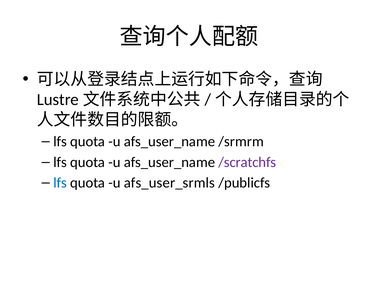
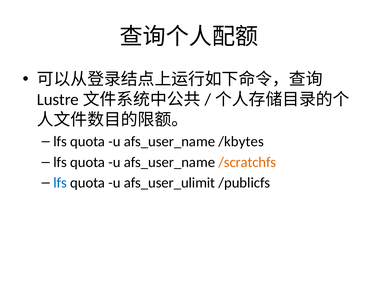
/srmrm: /srmrm -> /kbytes
/scratchfs colour: purple -> orange
afs_user_srmls: afs_user_srmls -> afs_user_ulimit
